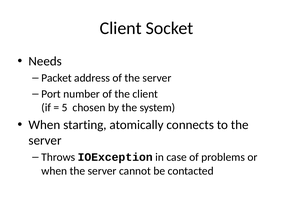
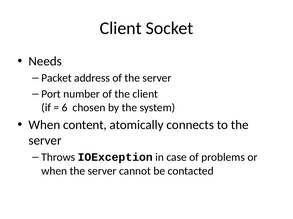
5: 5 -> 6
starting: starting -> content
